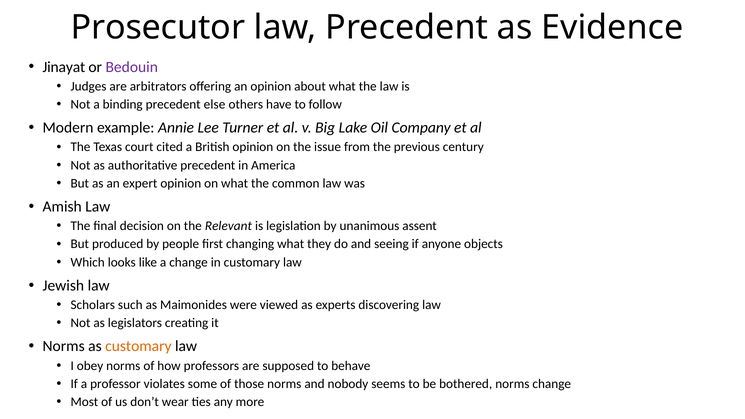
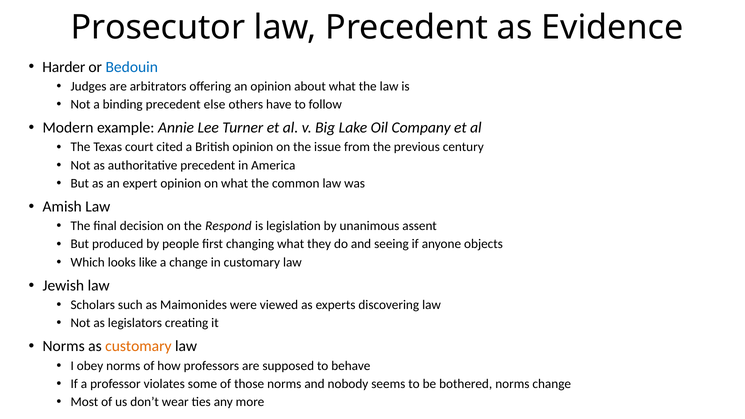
Jinayat: Jinayat -> Harder
Bedouin colour: purple -> blue
Relevant: Relevant -> Respond
